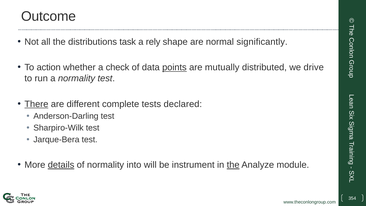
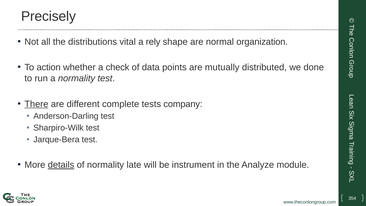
Outcome: Outcome -> Precisely
task: task -> vital
significantly: significantly -> organization
points underline: present -> none
drive: drive -> done
declared: declared -> company
into: into -> late
the at (233, 165) underline: present -> none
